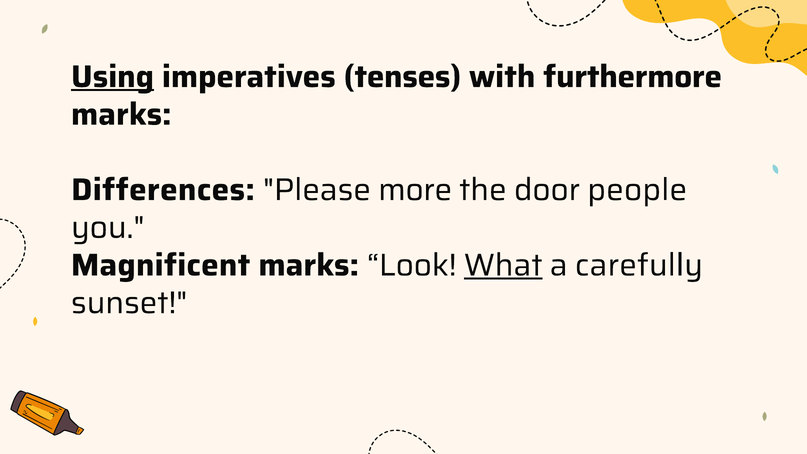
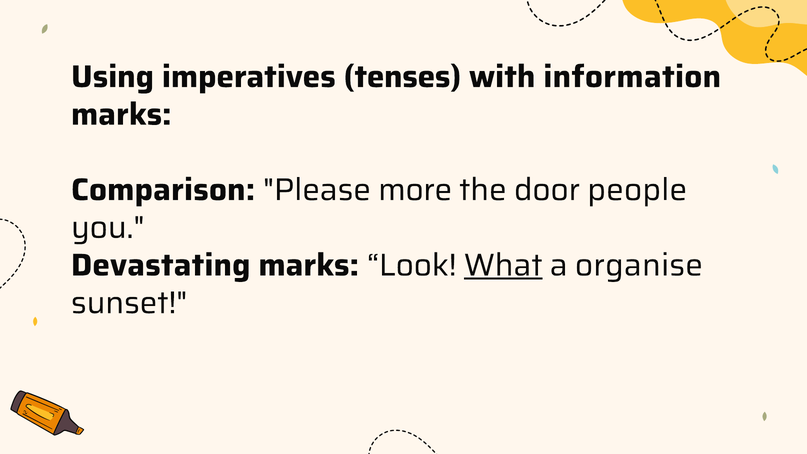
Using underline: present -> none
furthermore: furthermore -> information
Differences: Differences -> Comparison
Magnificent: Magnificent -> Devastating
carefully: carefully -> organise
